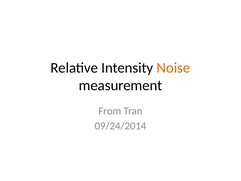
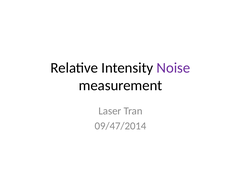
Noise colour: orange -> purple
From: From -> Laser
09/24/2014: 09/24/2014 -> 09/47/2014
